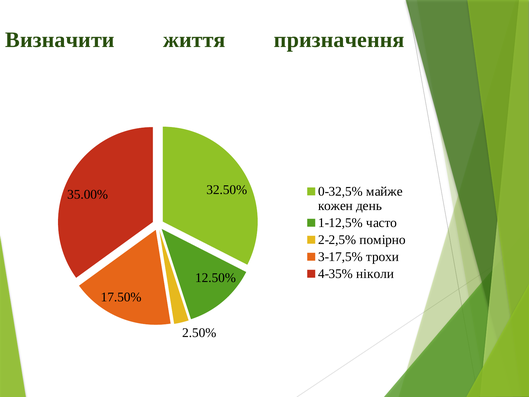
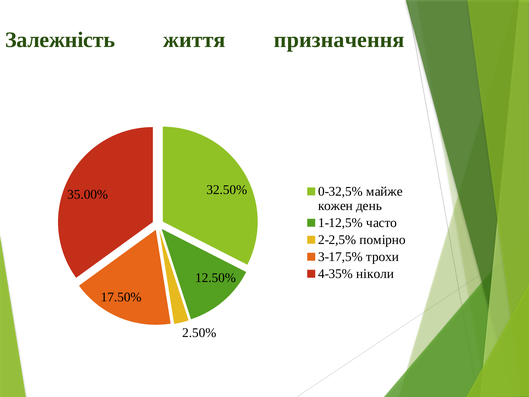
Визначити: Визначити -> Залежність
